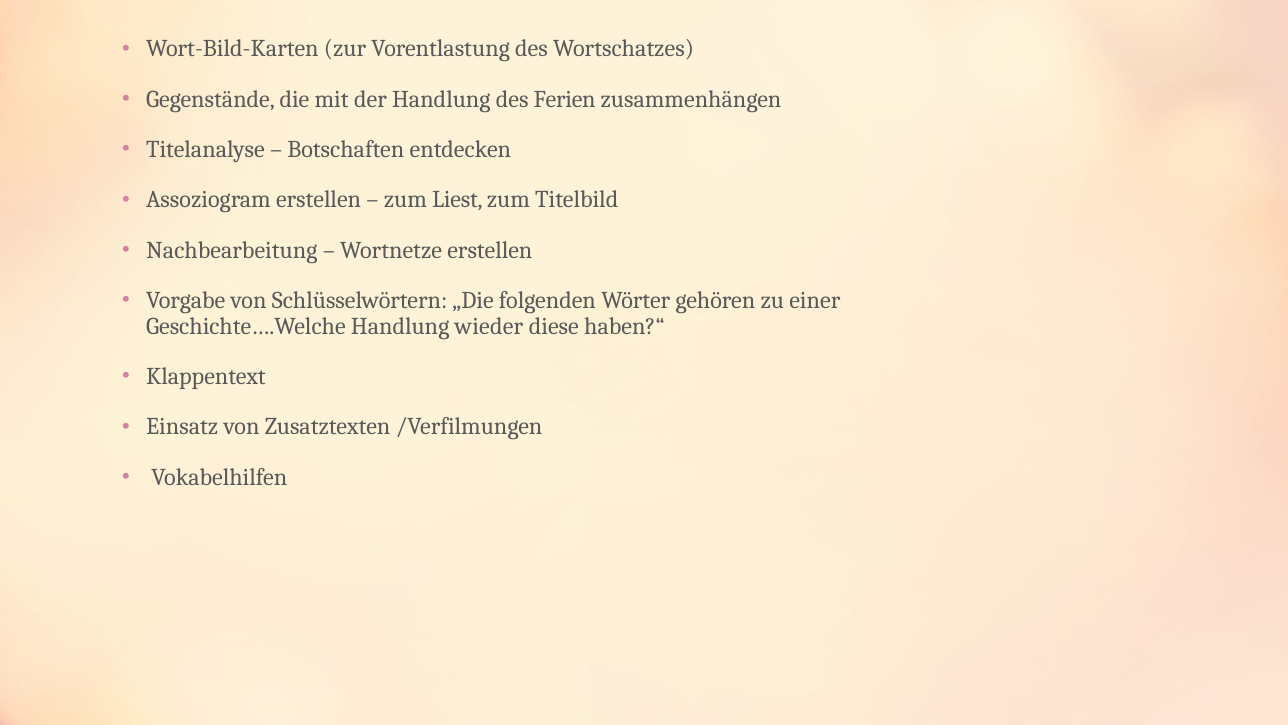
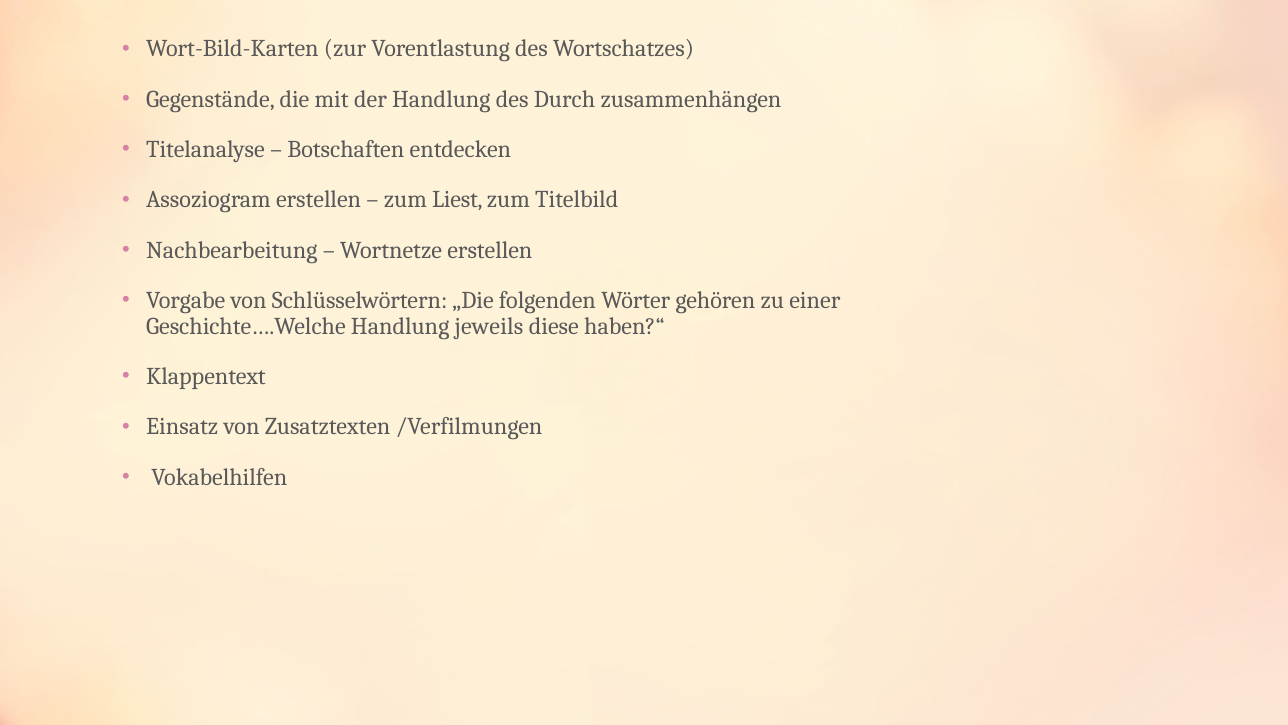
Ferien: Ferien -> Durch
wieder: wieder -> jeweils
